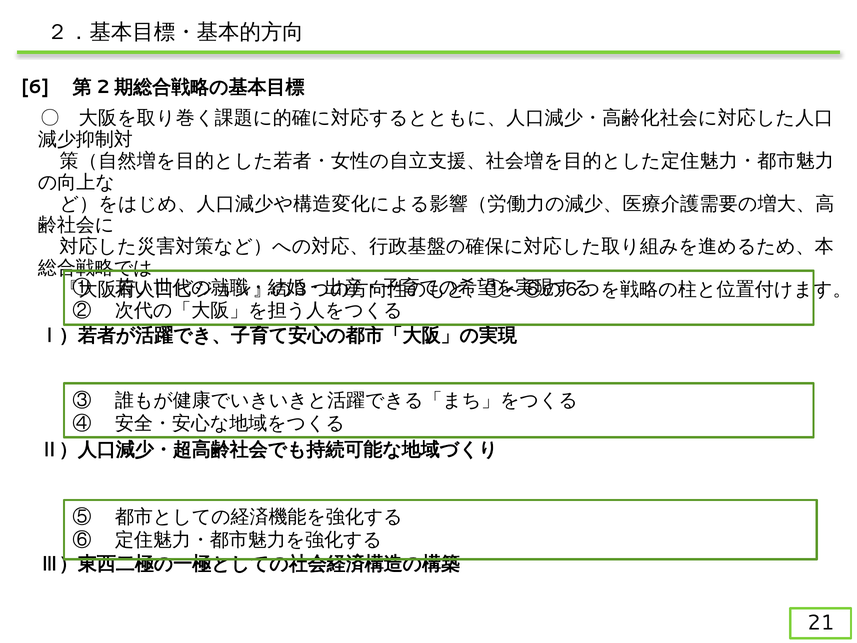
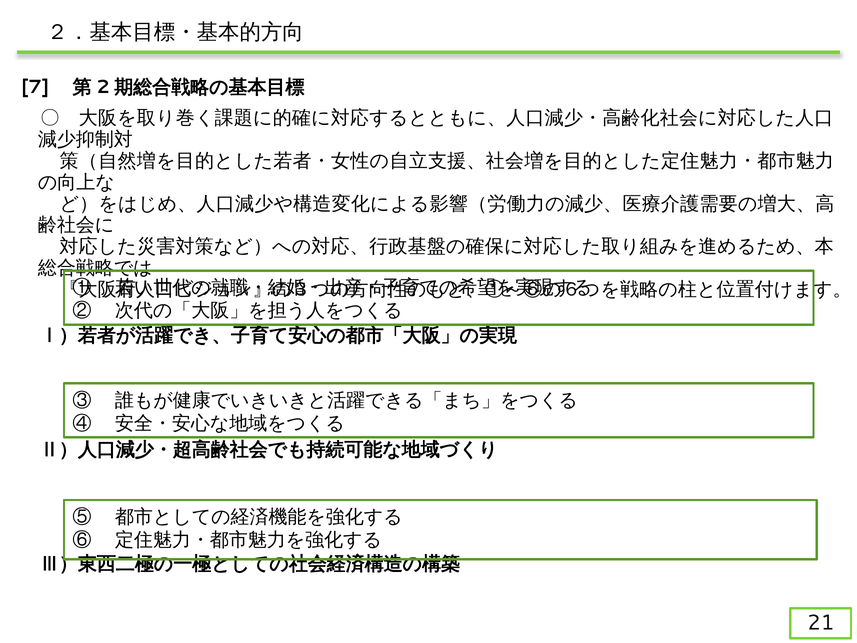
6: 6 -> 7
